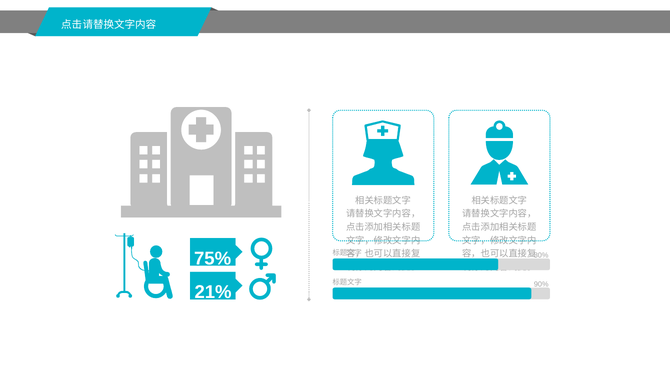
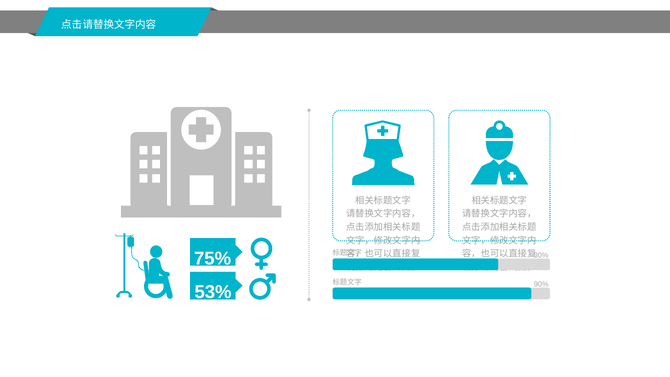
21%: 21% -> 53%
